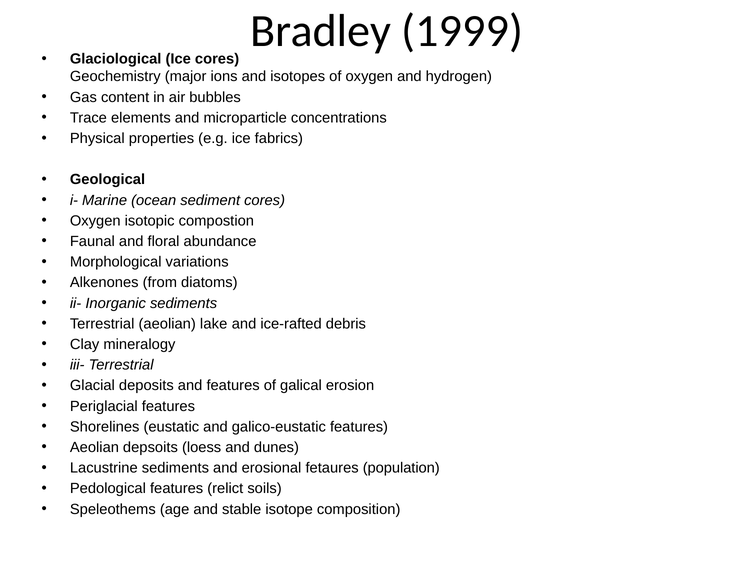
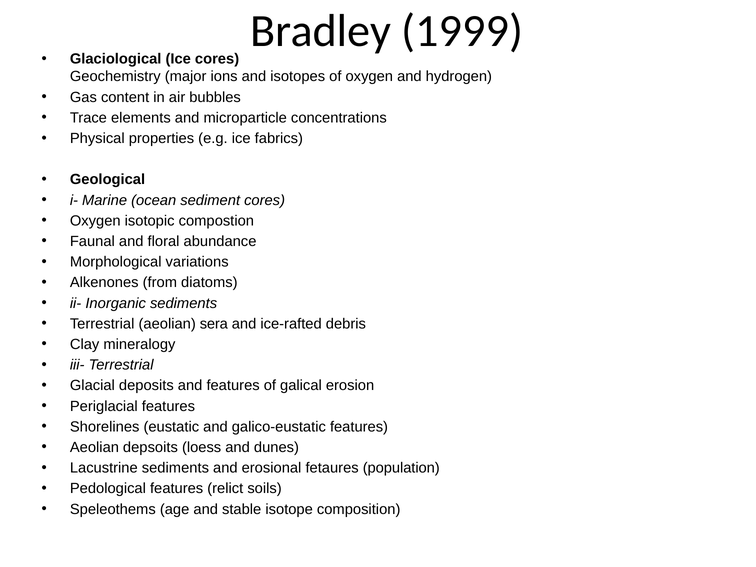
lake: lake -> sera
